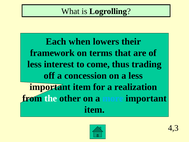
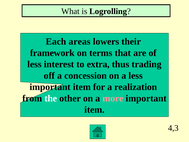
when: when -> areas
come: come -> extra
more colour: light blue -> pink
